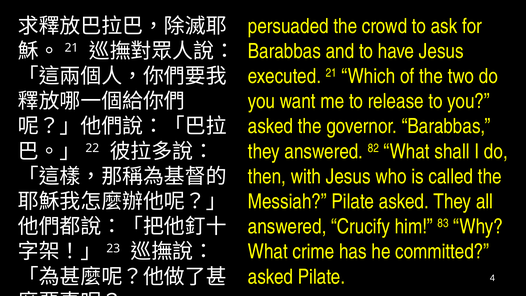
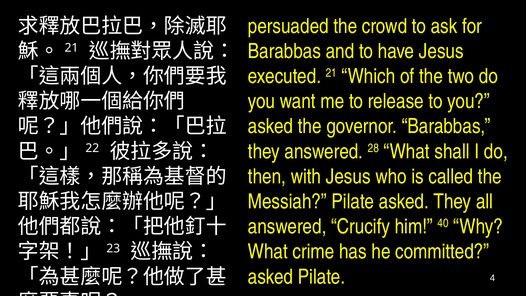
82: 82 -> 28
83: 83 -> 40
